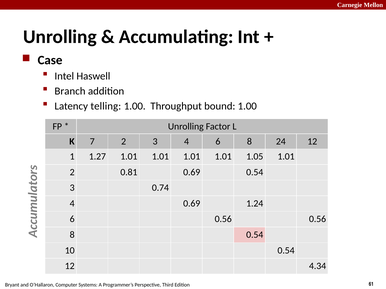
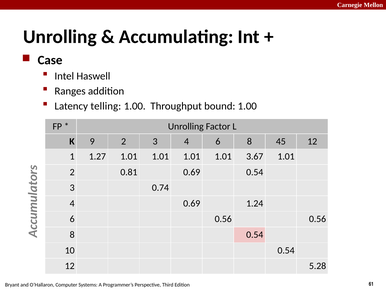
Branch: Branch -> Ranges
7: 7 -> 9
24: 24 -> 45
1.05: 1.05 -> 3.67
4.34: 4.34 -> 5.28
